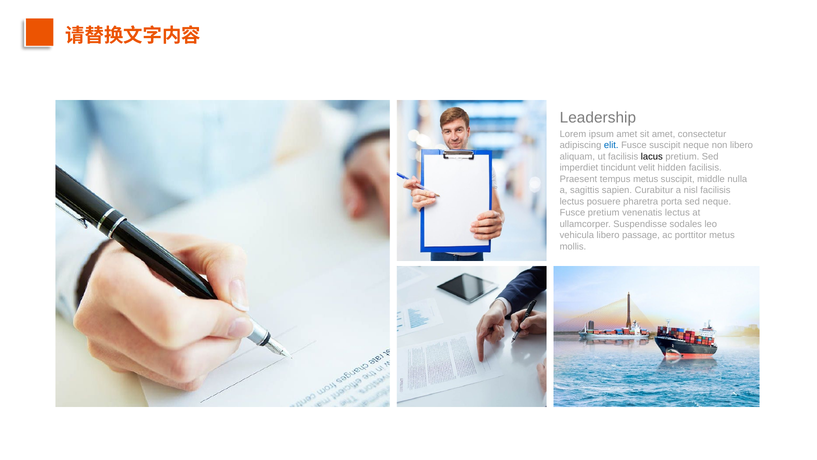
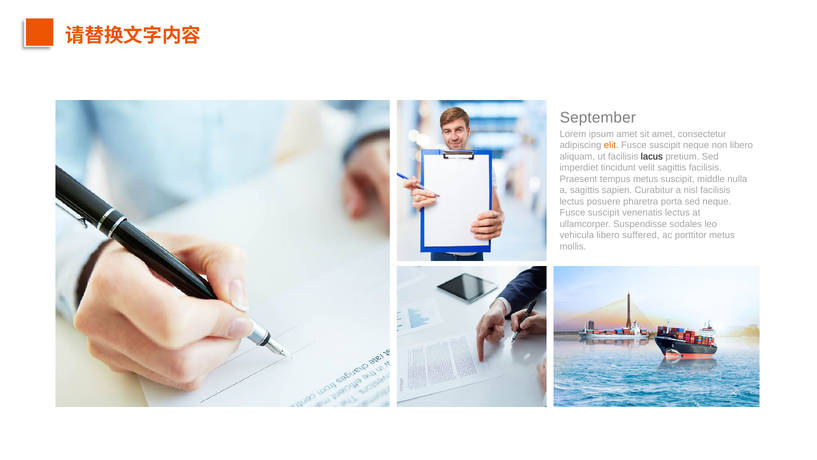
Leadership: Leadership -> September
elit colour: blue -> orange
velit hidden: hidden -> sagittis
pretium at (604, 213): pretium -> suscipit
passage: passage -> suffered
